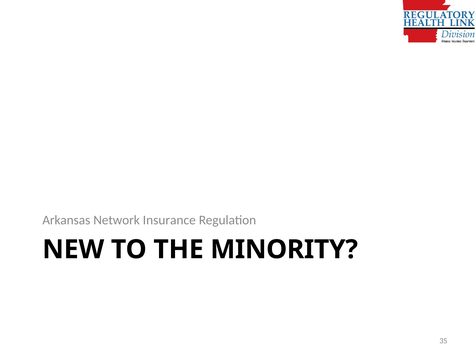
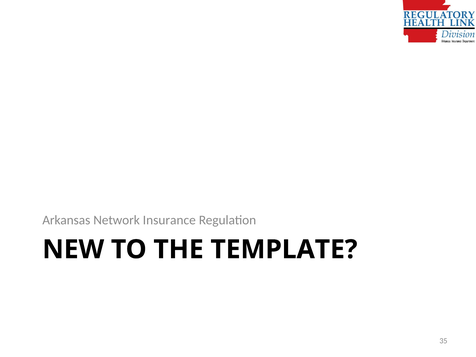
MINORITY: MINORITY -> TEMPLATE
